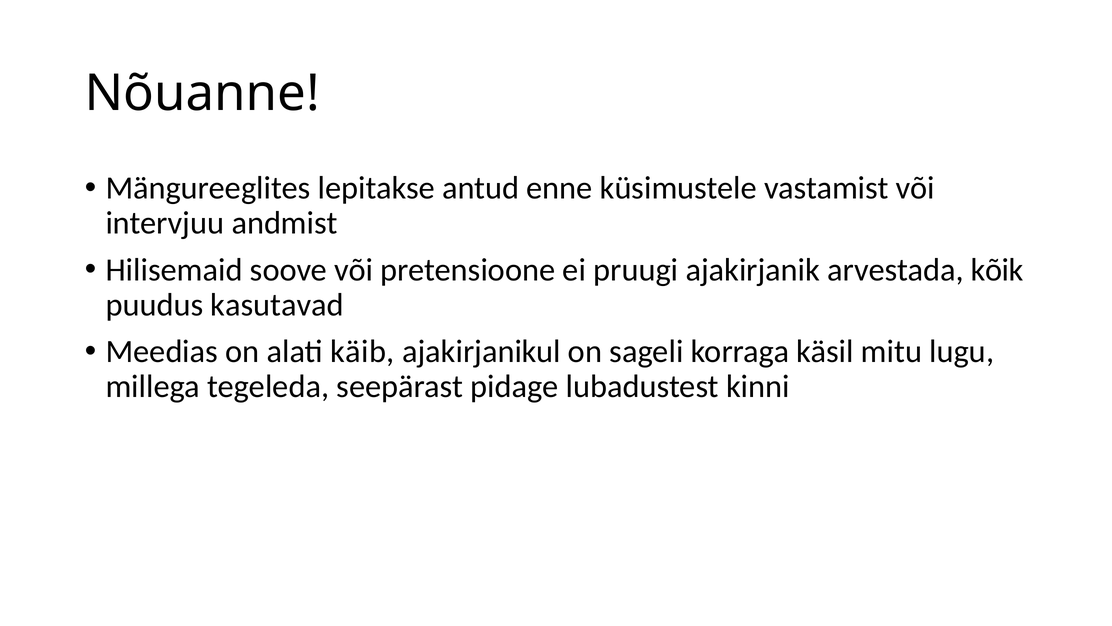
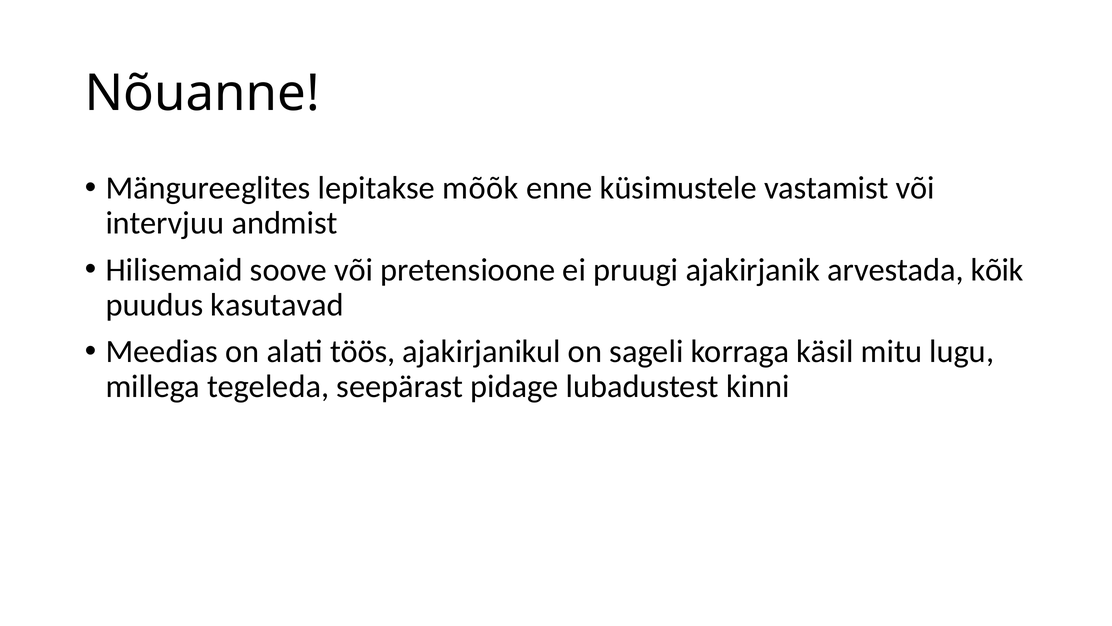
antud: antud -> mõõk
käib: käib -> töös
